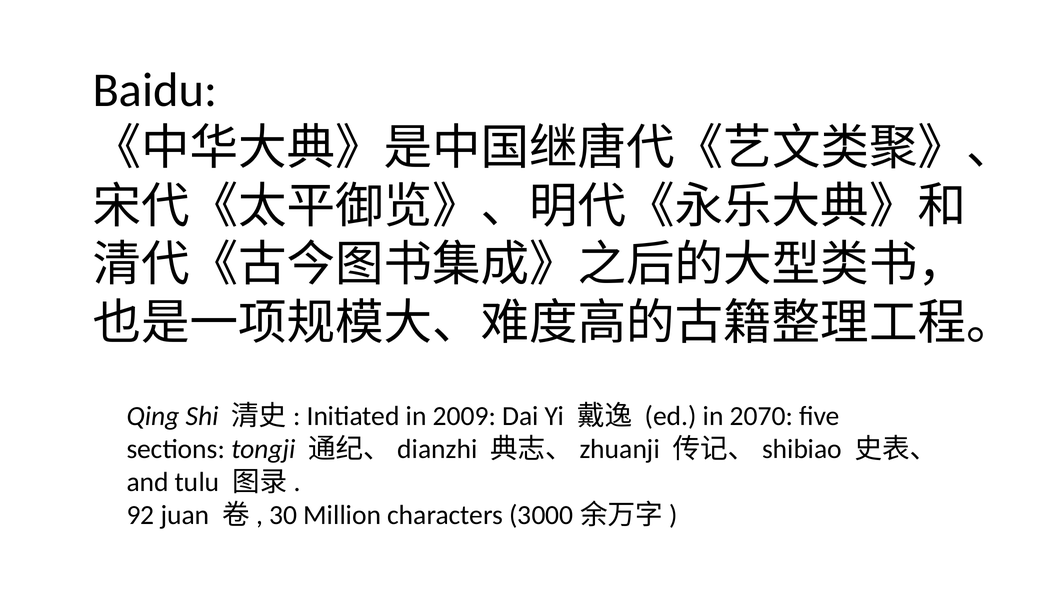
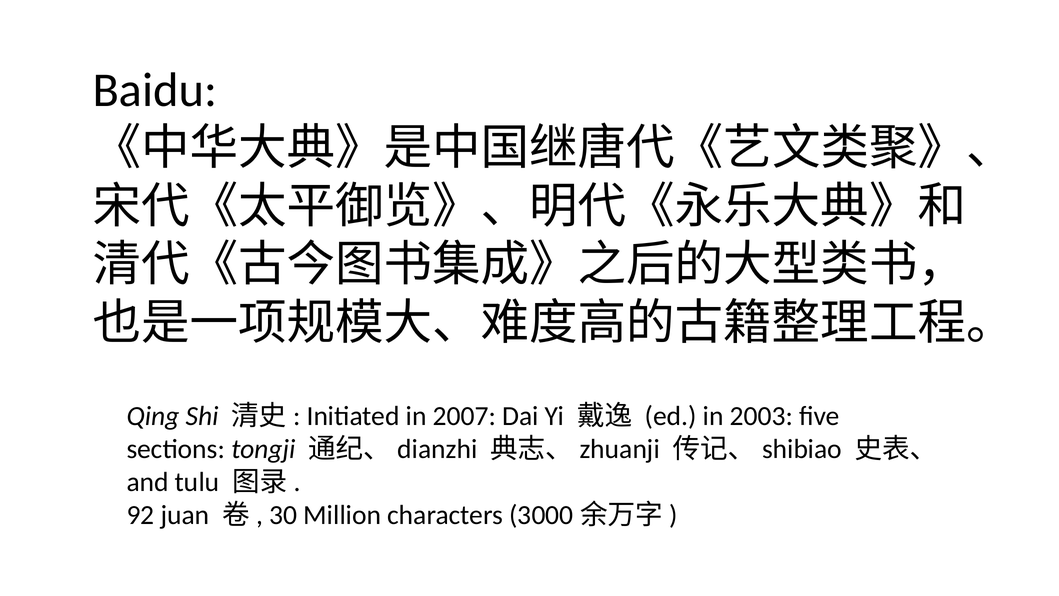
2009: 2009 -> 2007
2070: 2070 -> 2003
